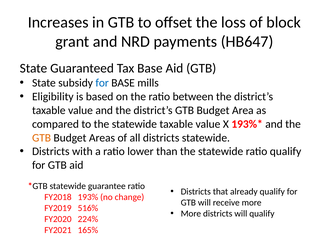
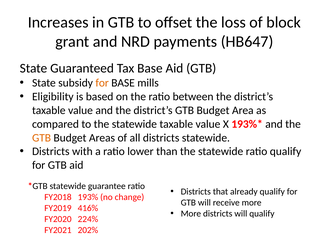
for at (102, 83) colour: blue -> orange
516%: 516% -> 416%
165%: 165% -> 202%
